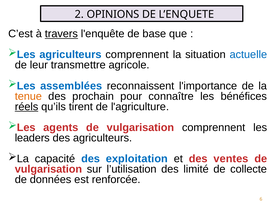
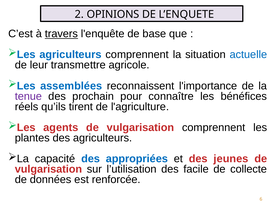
tenue colour: orange -> purple
réels underline: present -> none
leaders: leaders -> plantes
exploitation: exploitation -> appropriées
ventes: ventes -> jeunes
limité: limité -> facile
